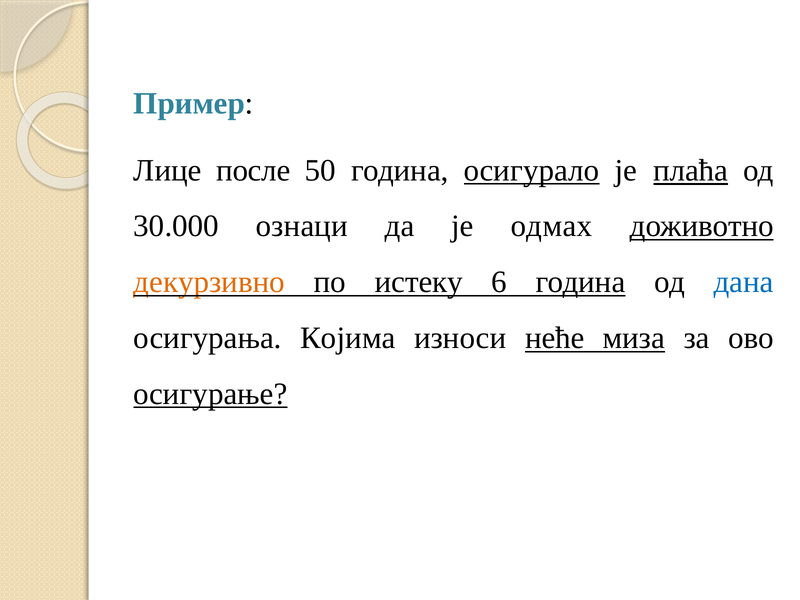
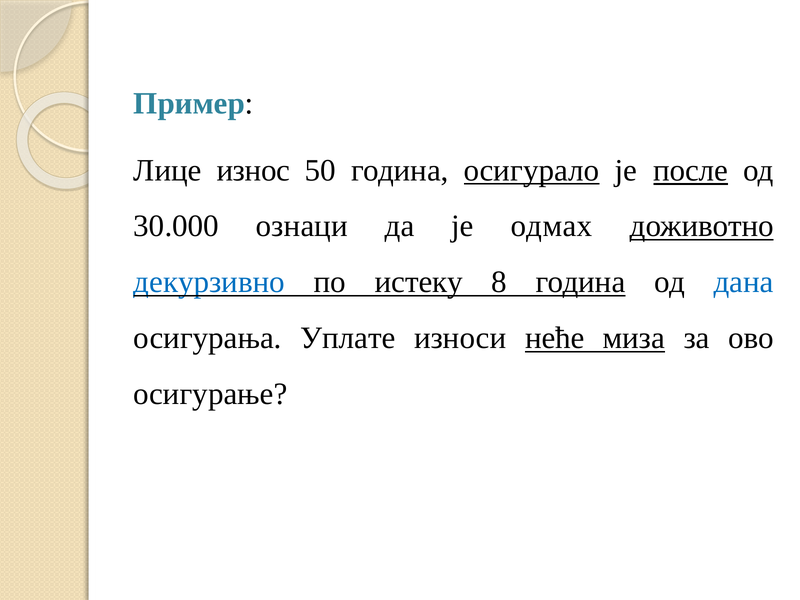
после: после -> износ
плаћа: плаћа -> после
декурзивно colour: orange -> blue
6: 6 -> 8
Којима: Којима -> Уплате
осигурање underline: present -> none
